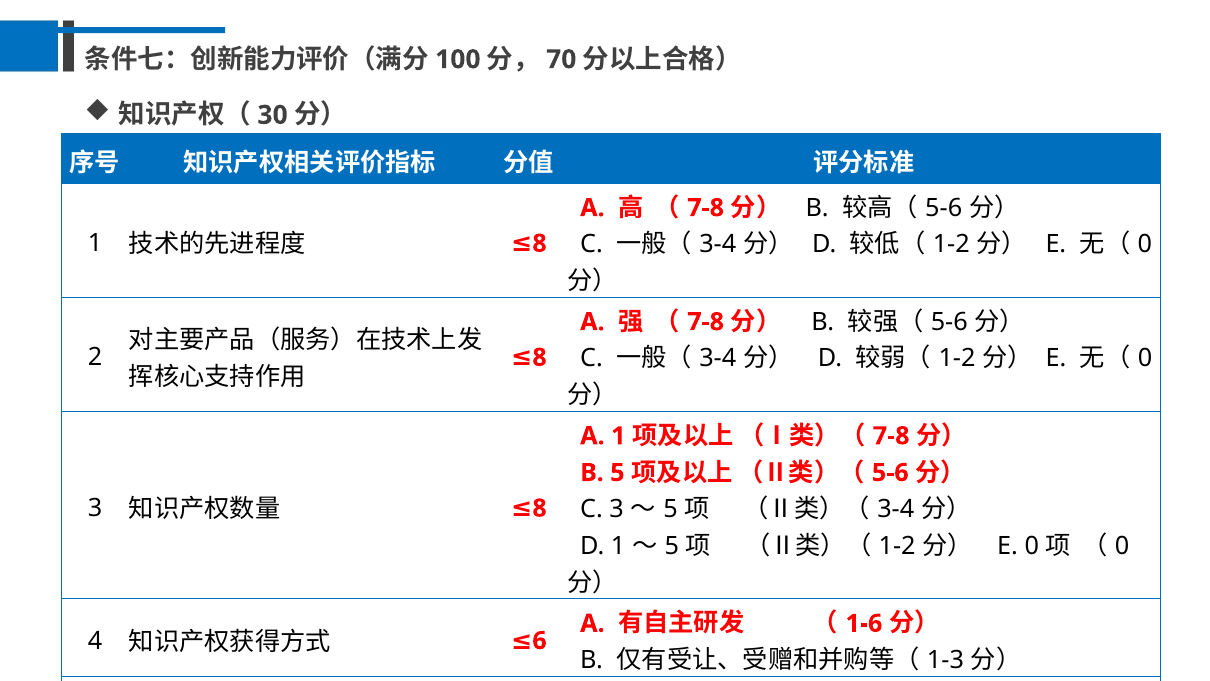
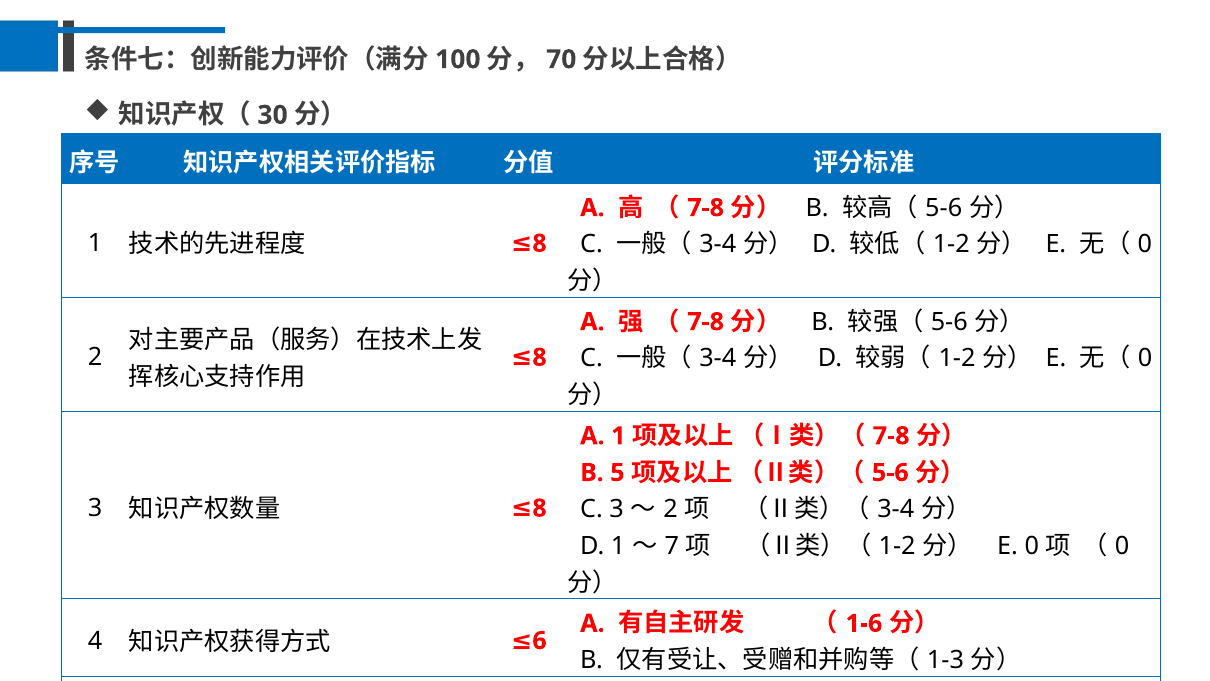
5 at (671, 509): 5 -> 2
5 at (672, 546): 5 -> 7
